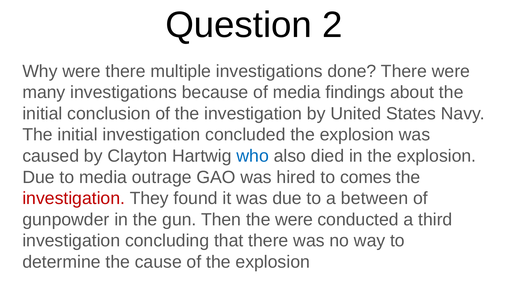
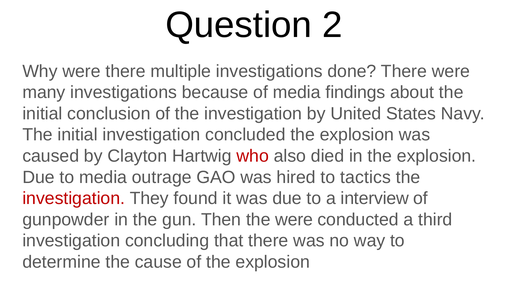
who colour: blue -> red
comes: comes -> tactics
between: between -> interview
